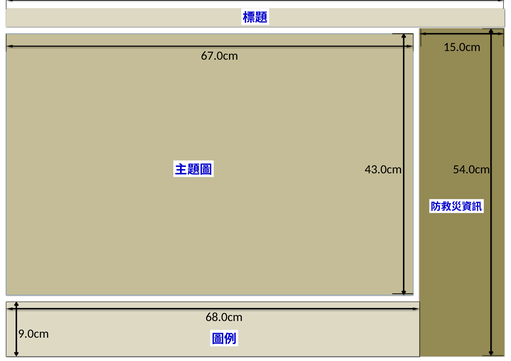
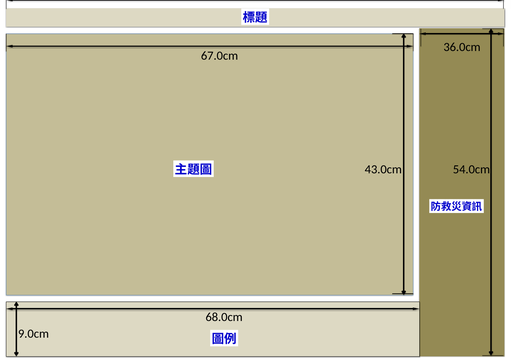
15.0cm: 15.0cm -> 36.0cm
